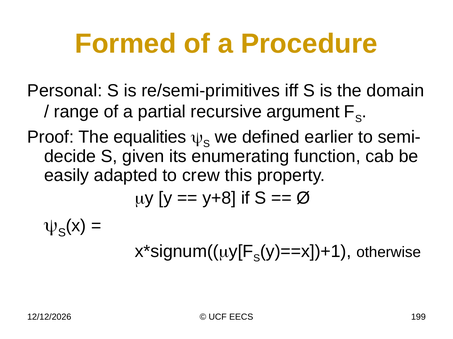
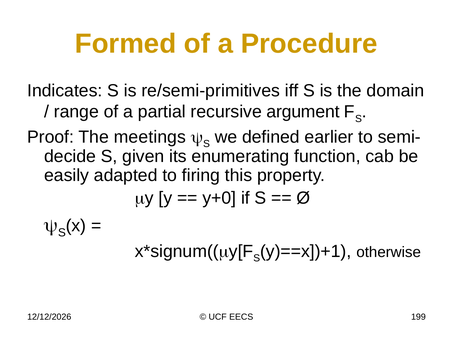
Personal: Personal -> Indicates
equalities: equalities -> meetings
crew: crew -> firing
y+8: y+8 -> y+0
